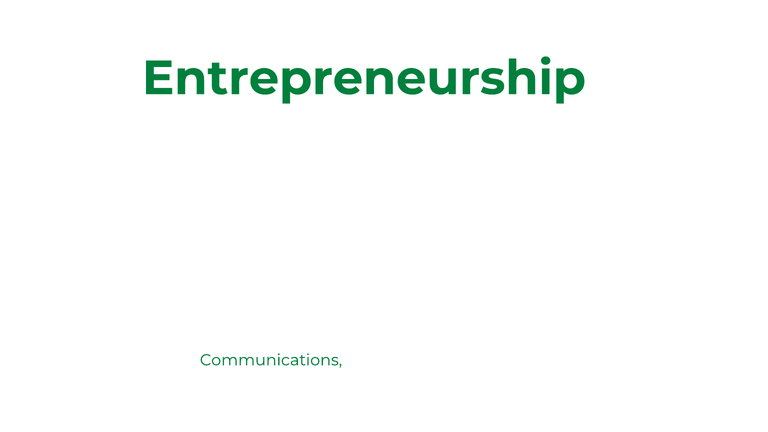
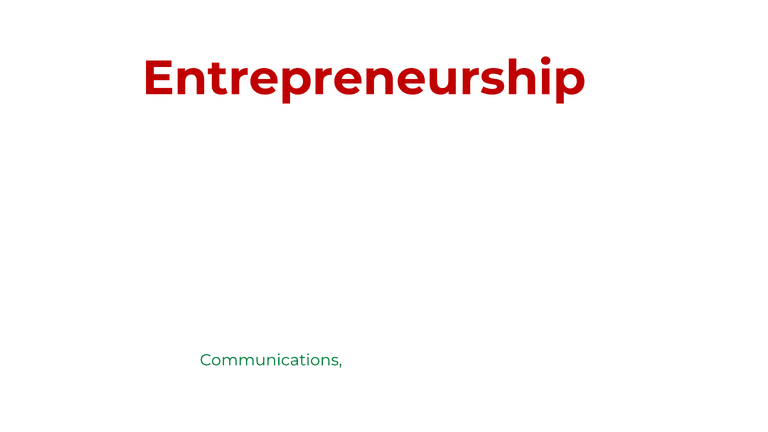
Entrepreneurship colour: green -> red
